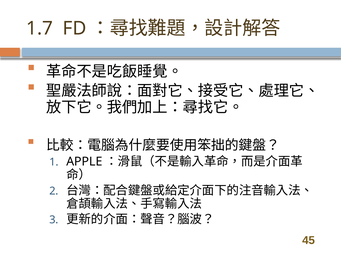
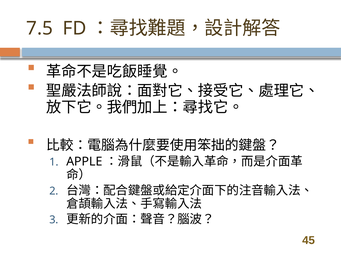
1.7: 1.7 -> 7.5
